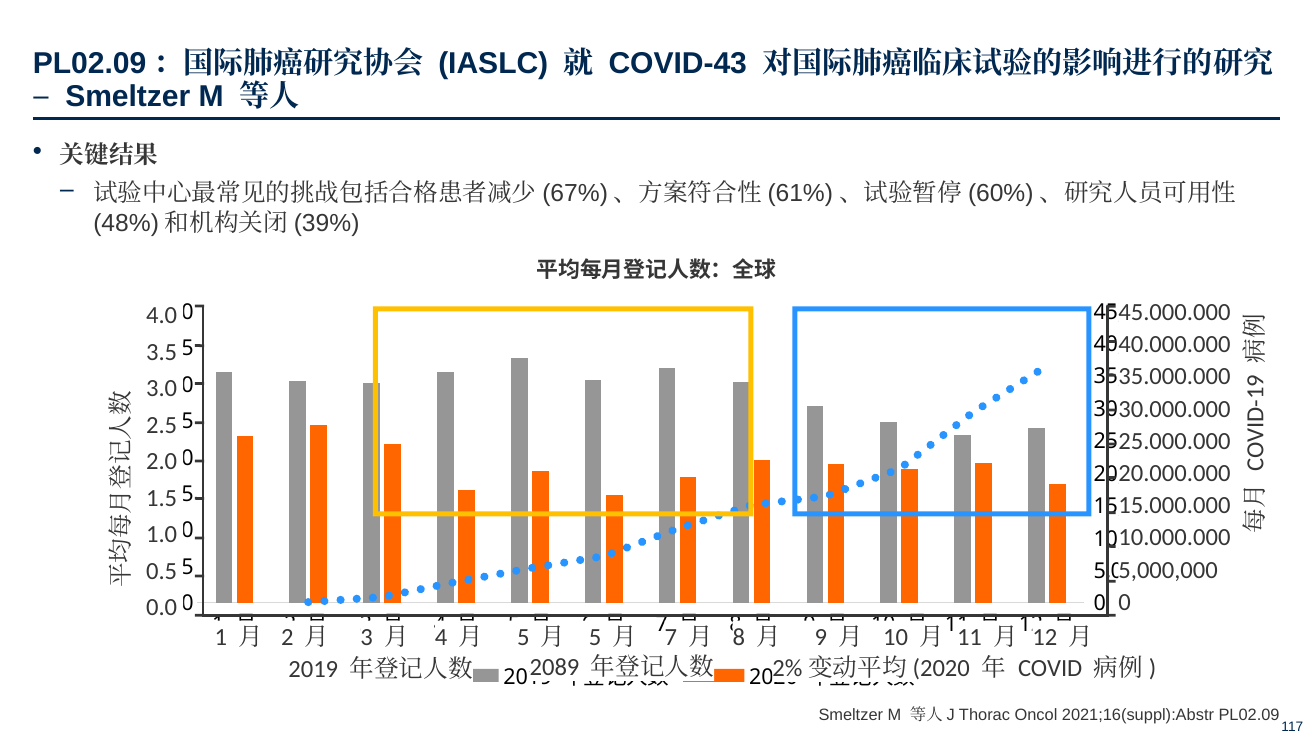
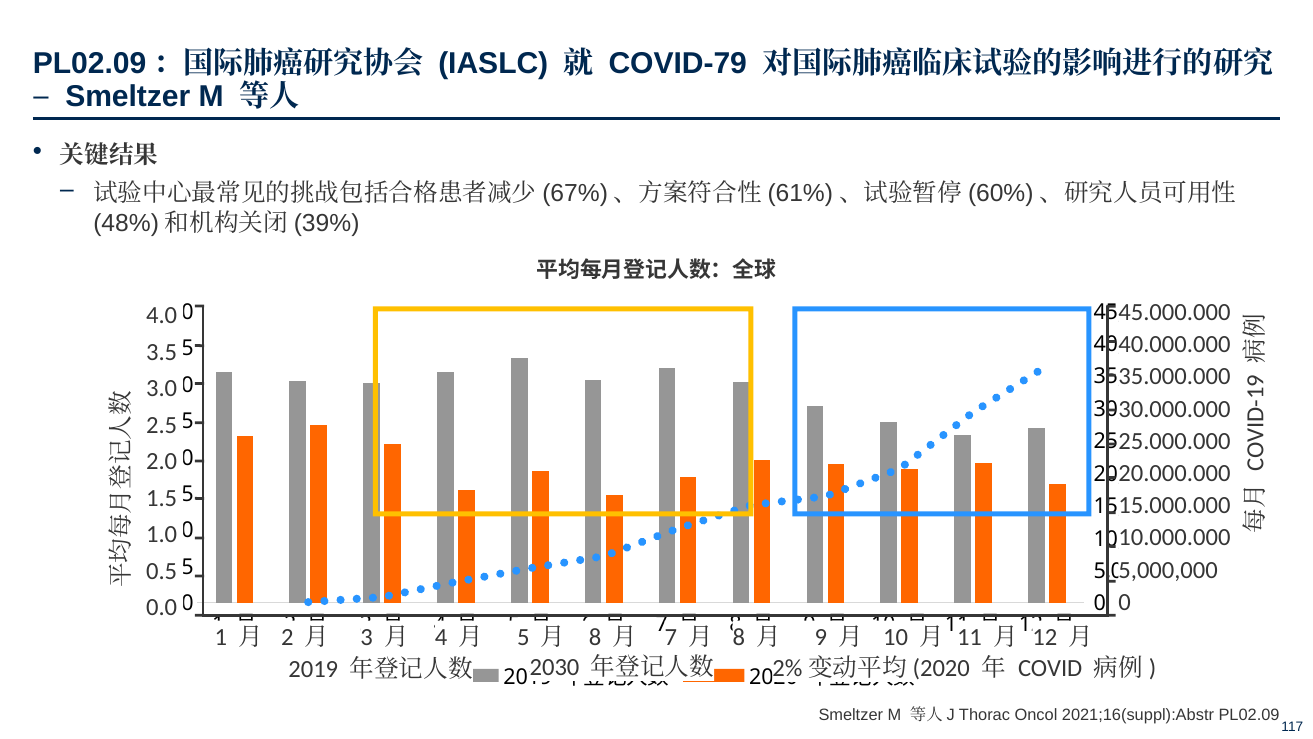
COVID-43: COVID-43 -> COVID-79
5 at (595, 637): 5 -> 8
2089: 2089 -> 2030
